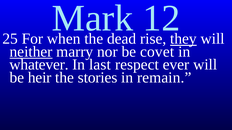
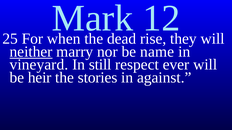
they underline: present -> none
covet: covet -> name
whatever: whatever -> vineyard
last: last -> still
remain: remain -> against
